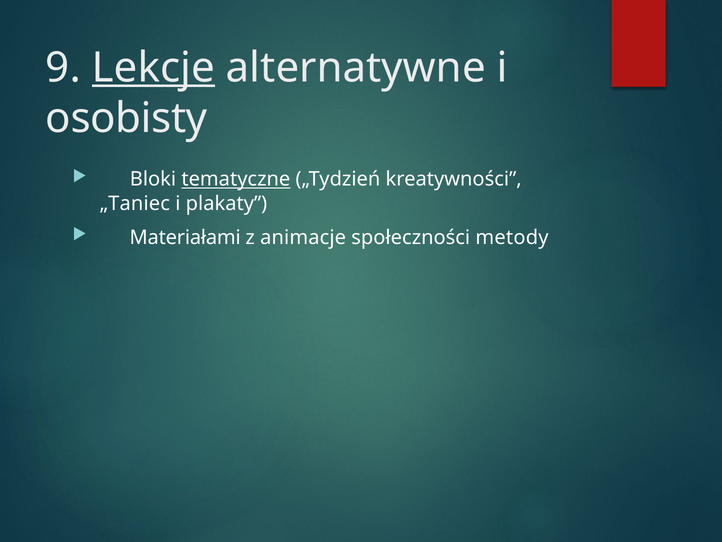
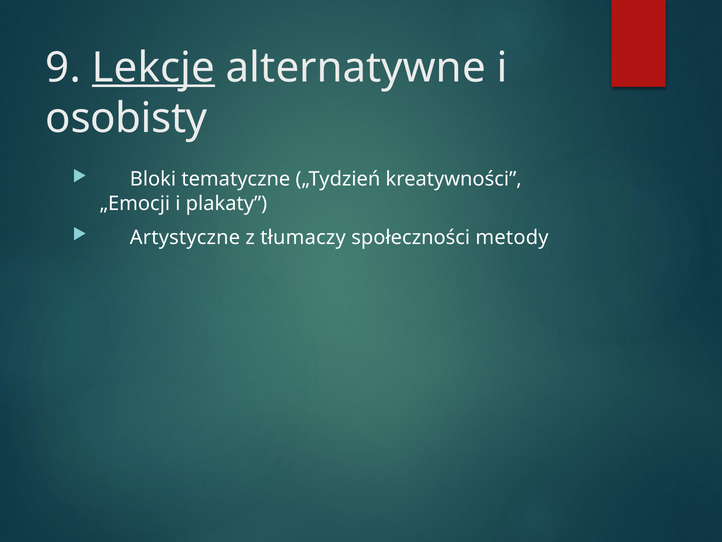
tematyczne underline: present -> none
„Taniec: „Taniec -> „Emocji
Materiałami: Materiałami -> Artystyczne
animacje: animacje -> tłumaczy
